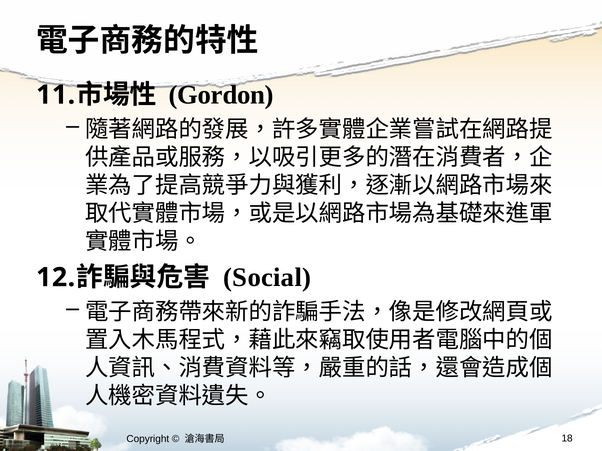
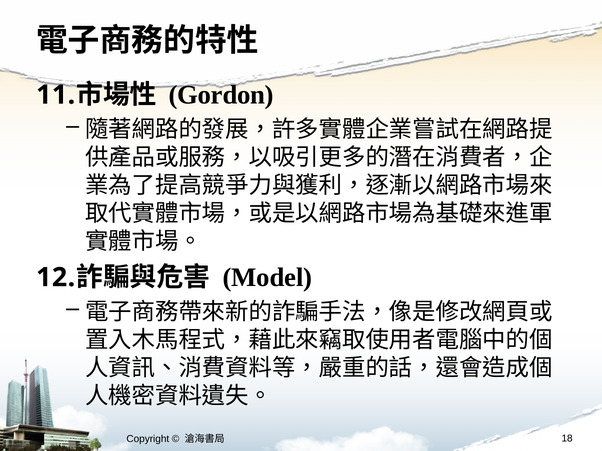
Social: Social -> Model
